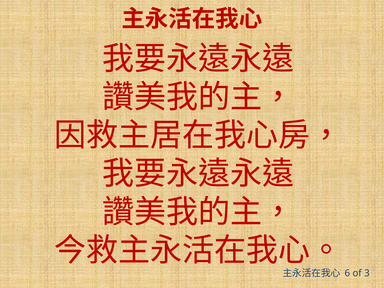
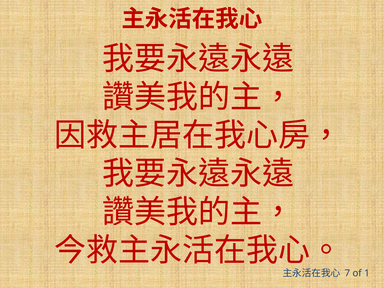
6: 6 -> 7
3: 3 -> 1
